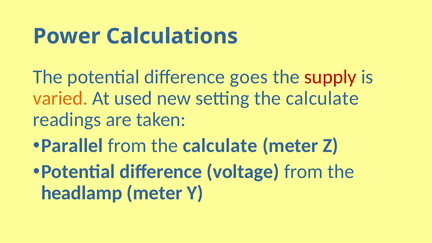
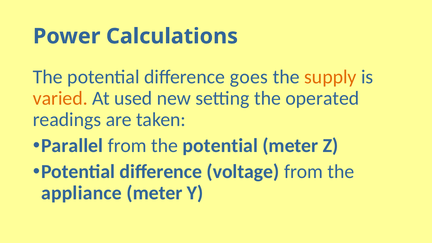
supply colour: red -> orange
setting the calculate: calculate -> operated
from the calculate: calculate -> potential
headlamp: headlamp -> appliance
